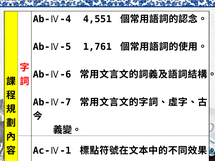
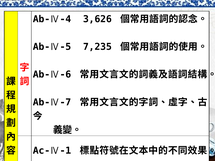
4,551: 4,551 -> 3,626
1,761: 1,761 -> 7,235
